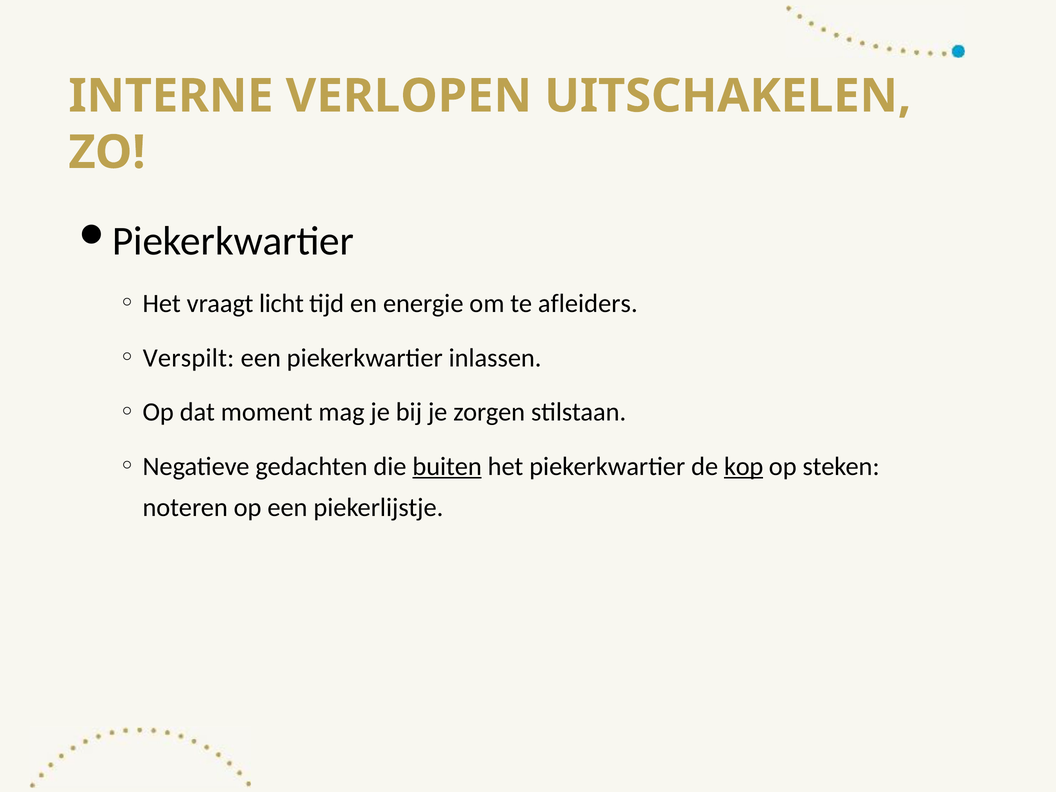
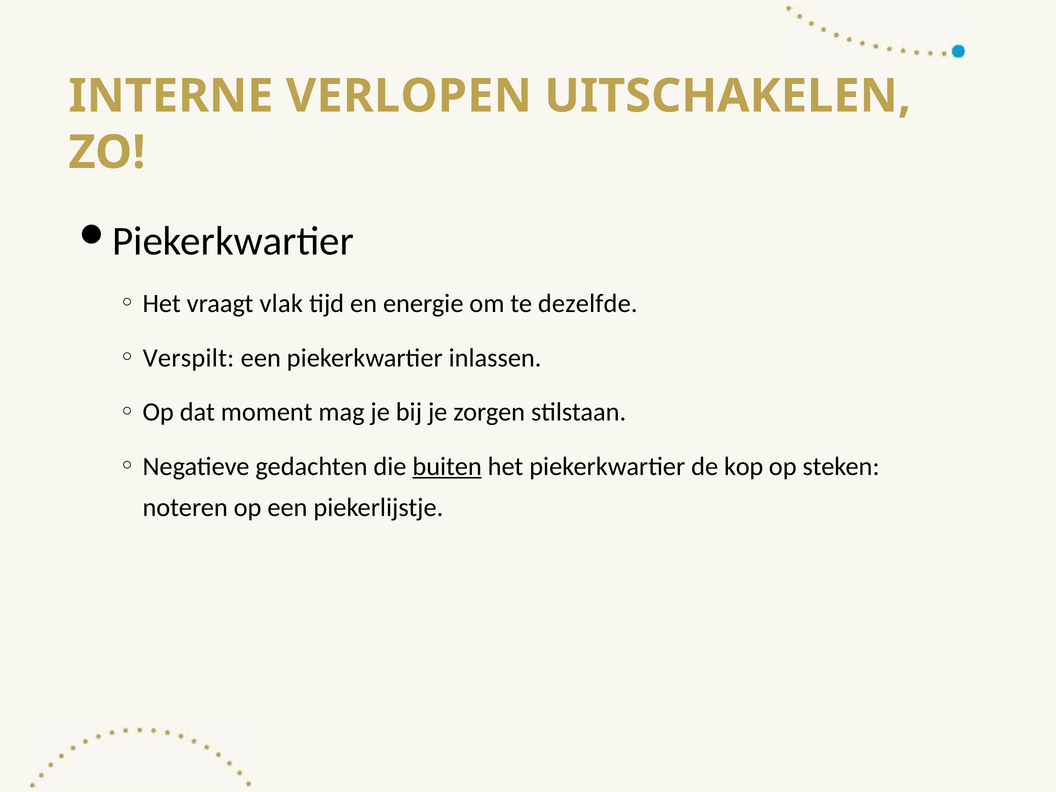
licht: licht -> vlak
afleiders: afleiders -> dezelfde
kop underline: present -> none
